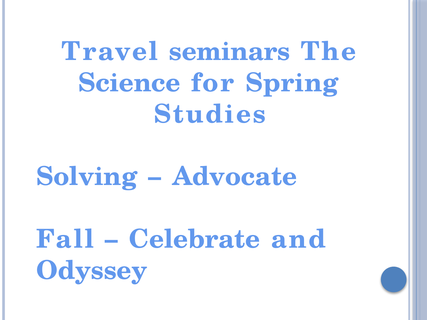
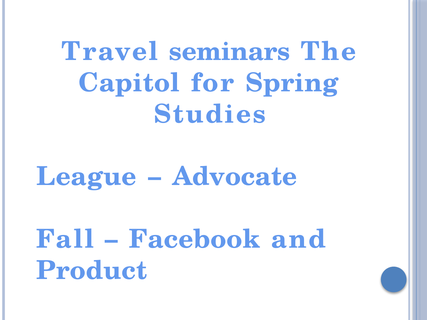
Science: Science -> Capitol
Solving: Solving -> League
Celebrate: Celebrate -> Facebook
Odyssey: Odyssey -> Product
